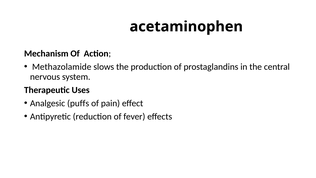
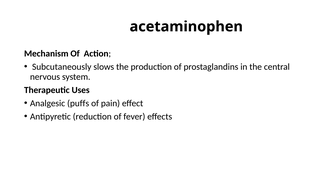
Methazolamide: Methazolamide -> Subcutaneously
